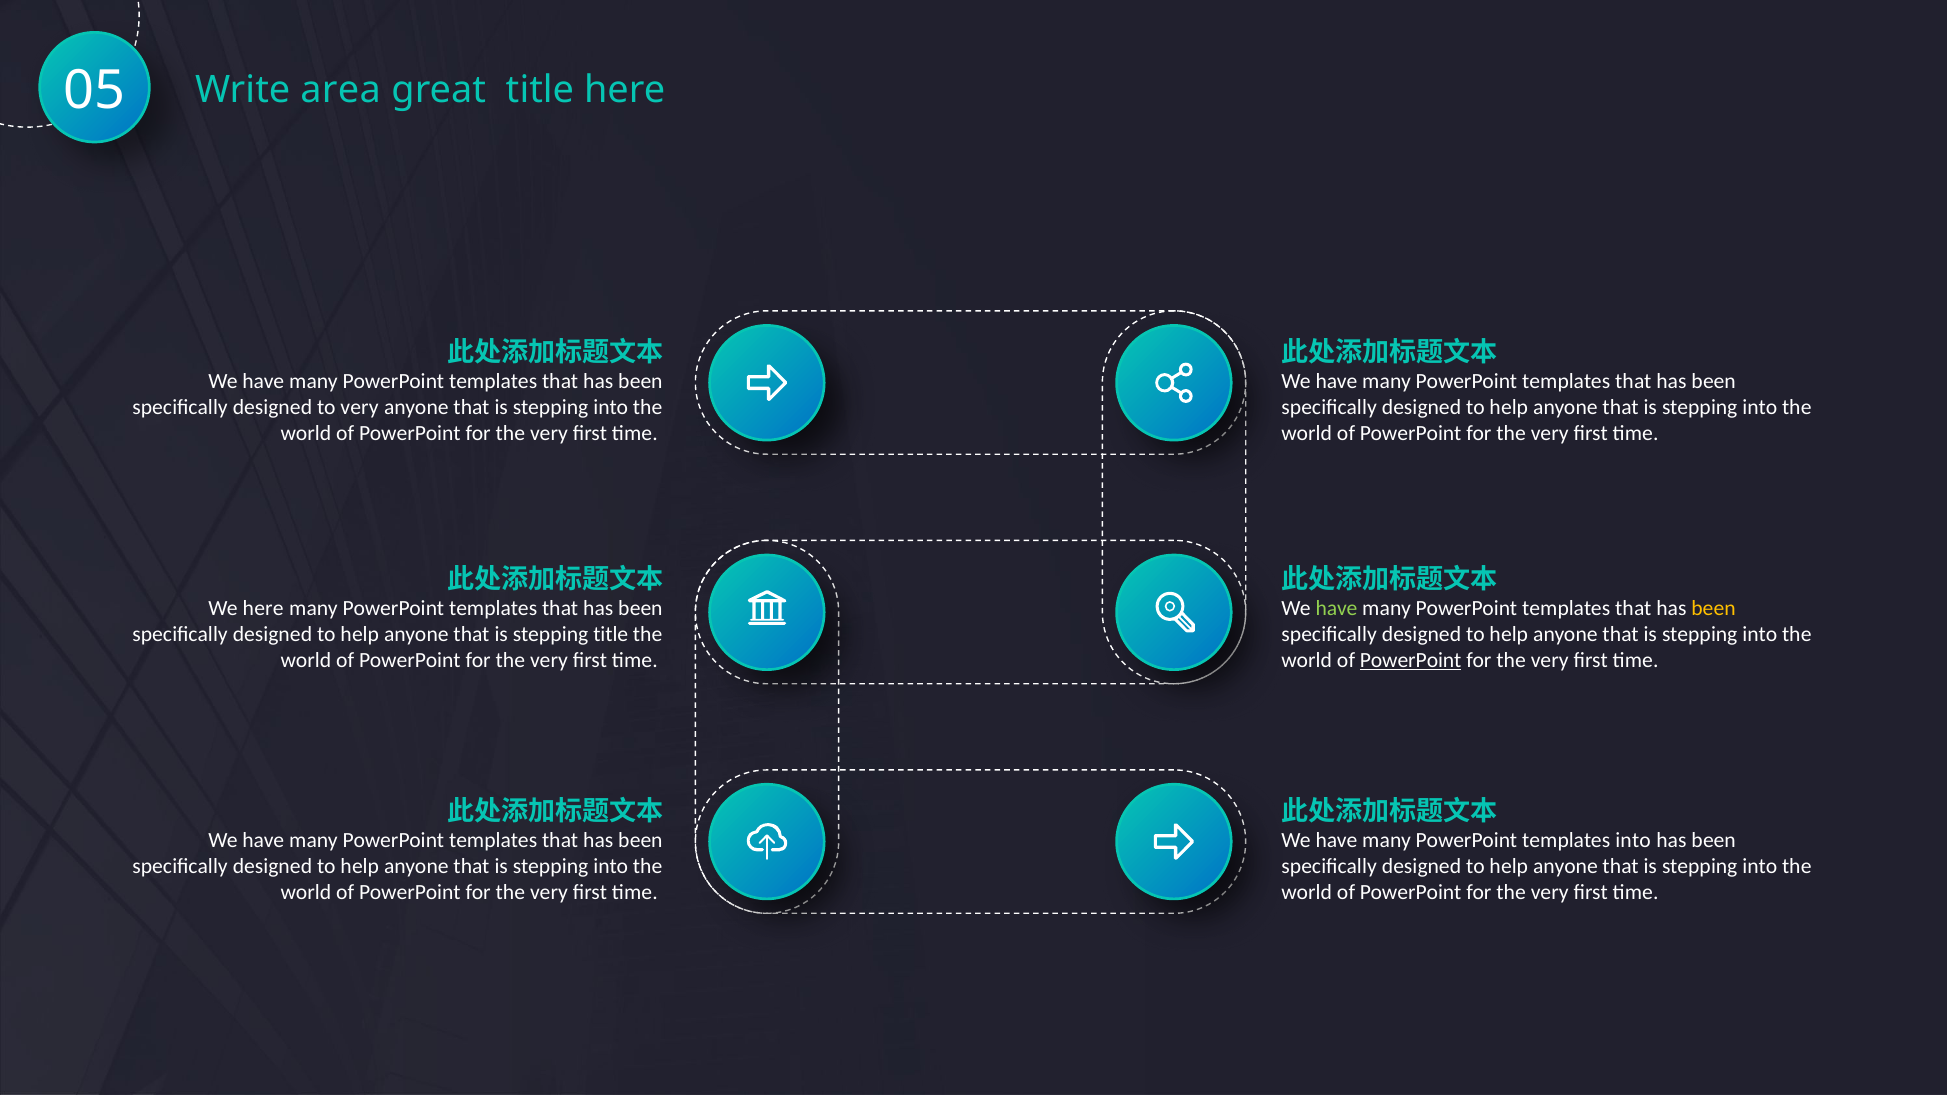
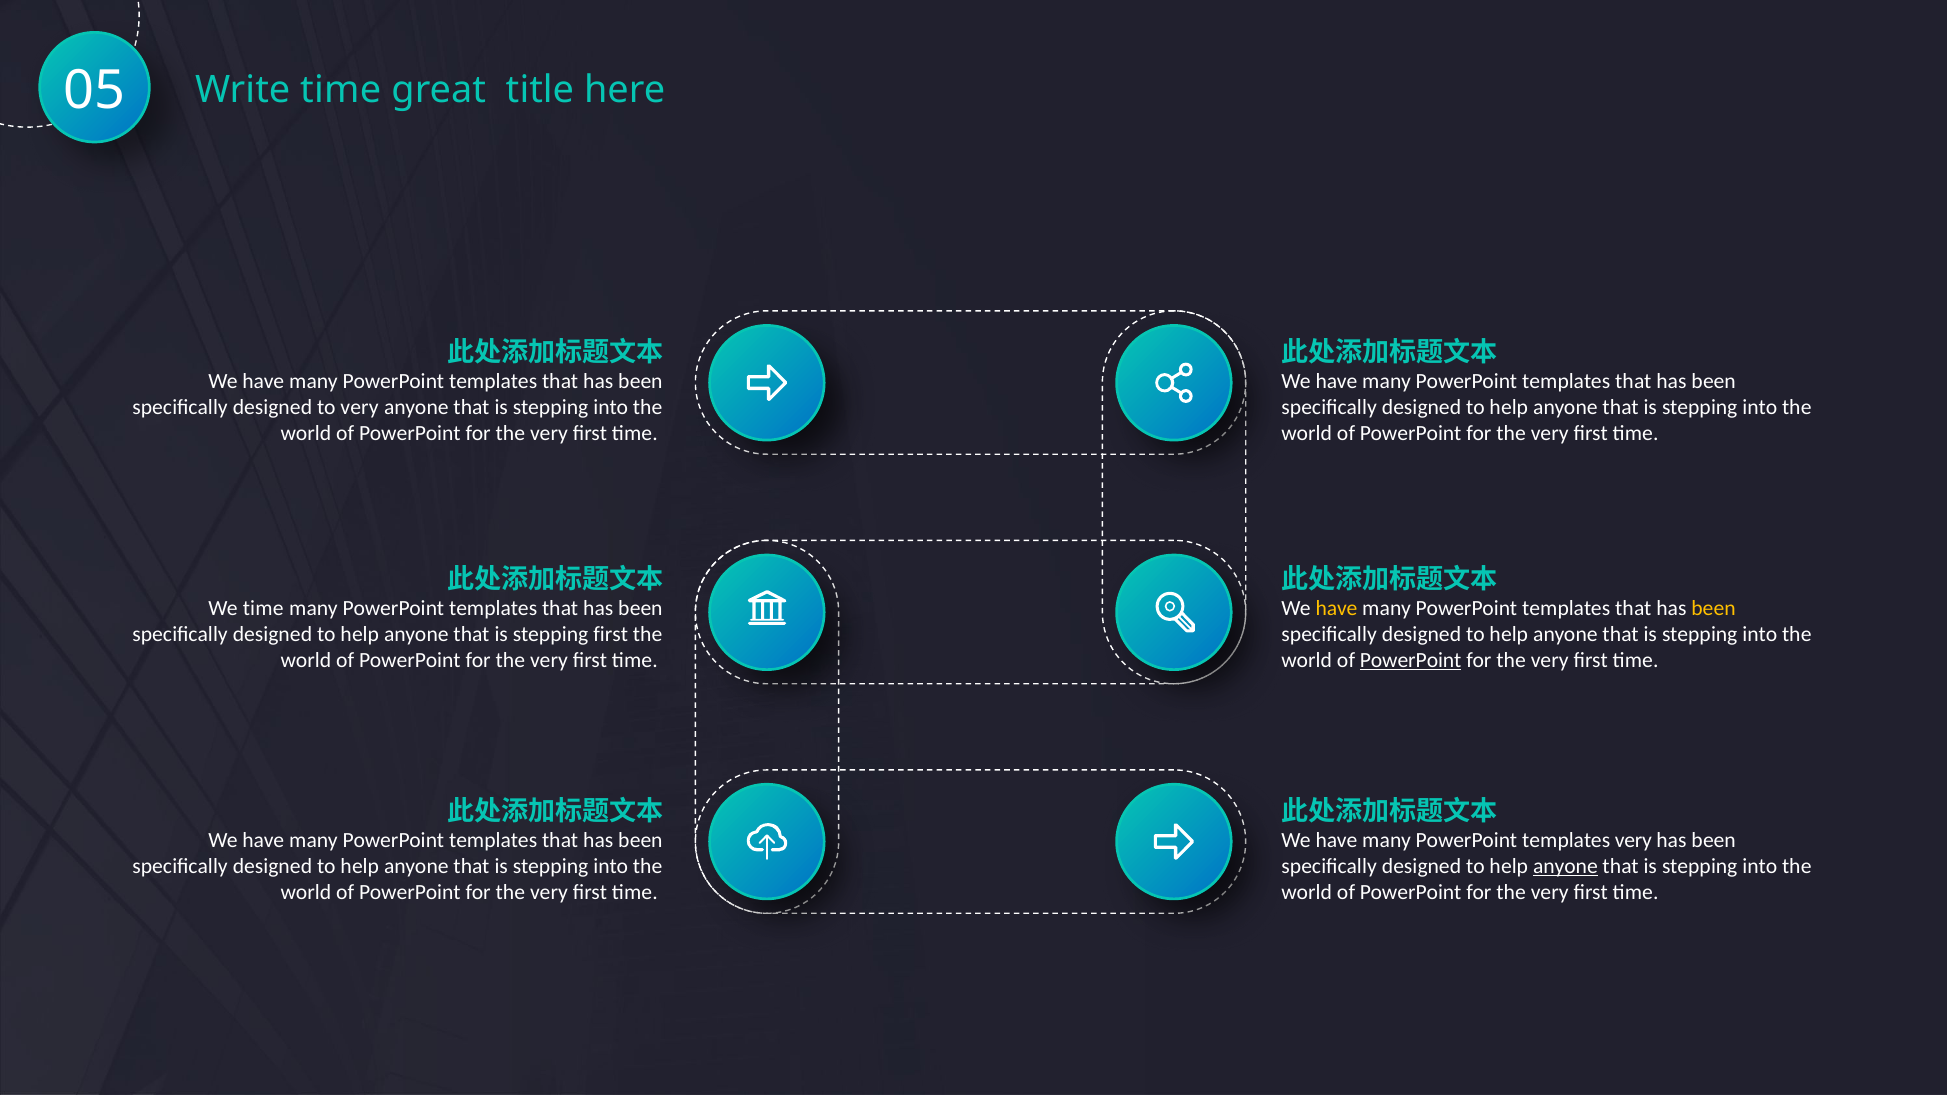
Write area: area -> time
We here: here -> time
have at (1337, 609) colour: light green -> yellow
stepping title: title -> first
templates into: into -> very
anyone at (1565, 866) underline: none -> present
